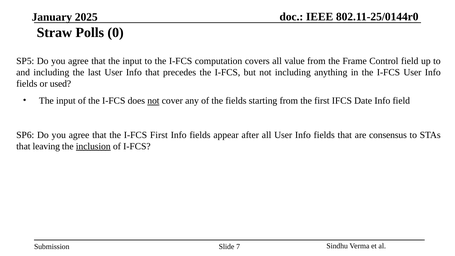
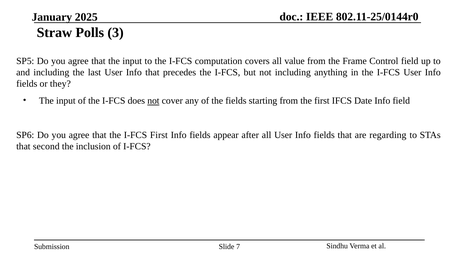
0: 0 -> 3
used: used -> they
consensus: consensus -> regarding
leaving: leaving -> second
inclusion underline: present -> none
